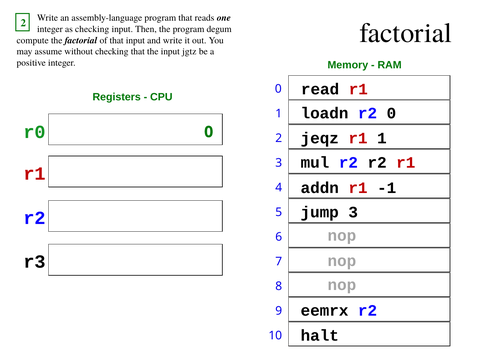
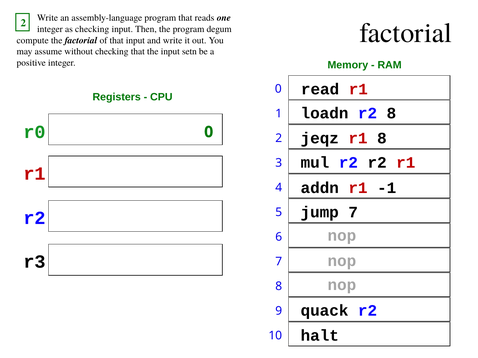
jgtz: jgtz -> setn
r2 0: 0 -> 8
r1 1: 1 -> 8
jump 3: 3 -> 7
eemrx: eemrx -> quack
